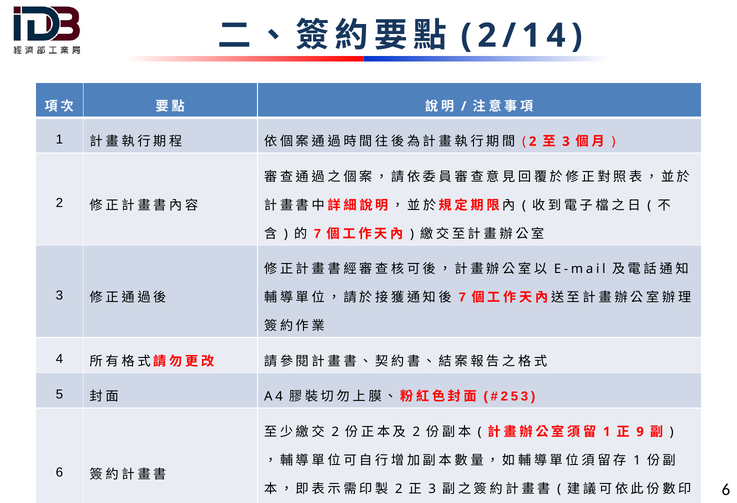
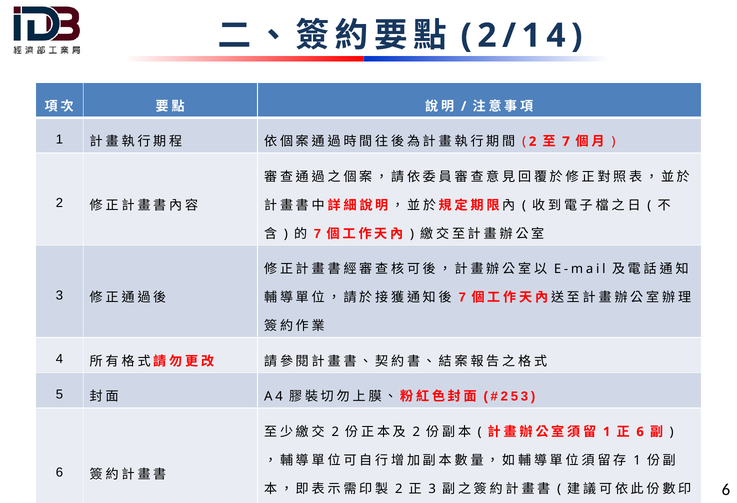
3 at (566, 142): 3 -> 7
9 at (640, 432): 9 -> 6
